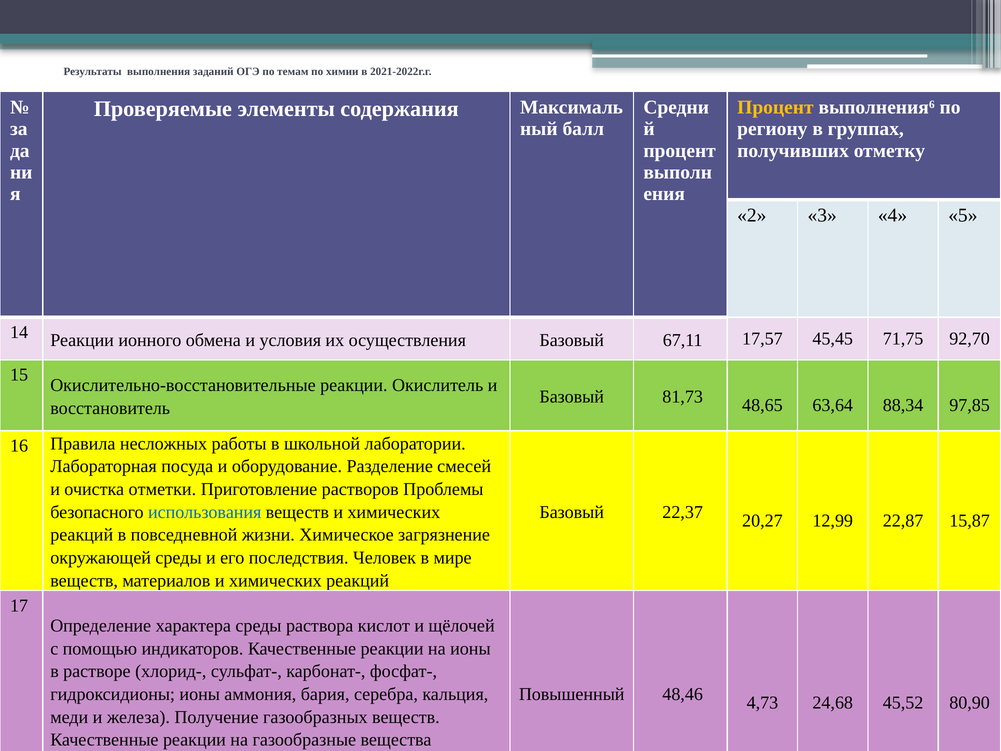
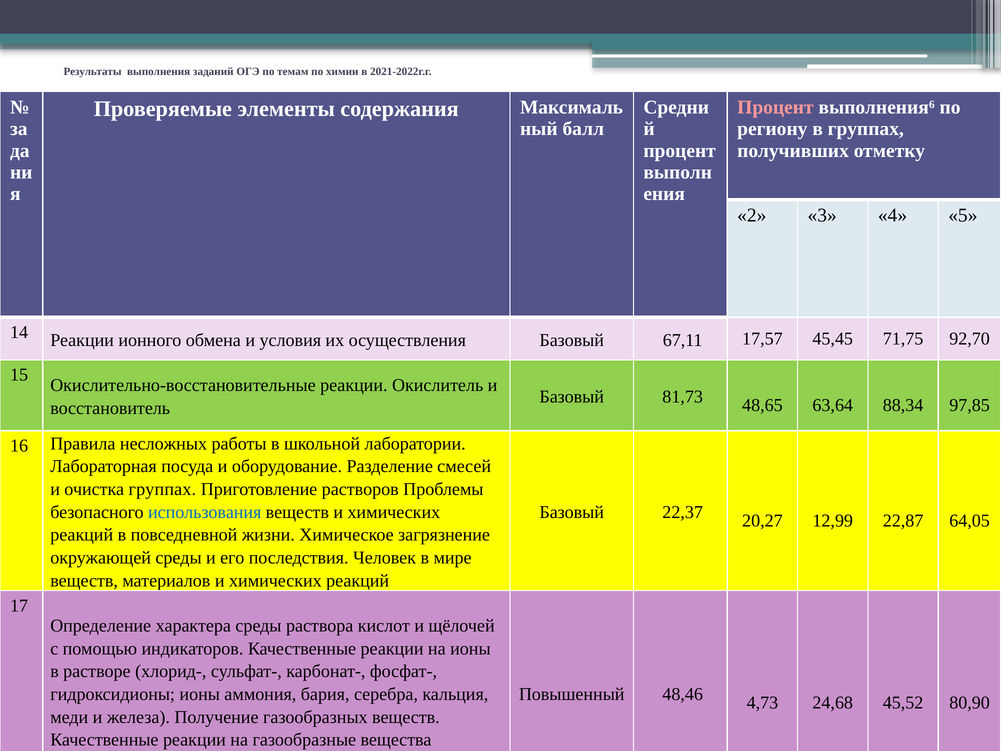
Процент at (775, 108) colour: yellow -> pink
очистка отметки: отметки -> группах
15,87: 15,87 -> 64,05
